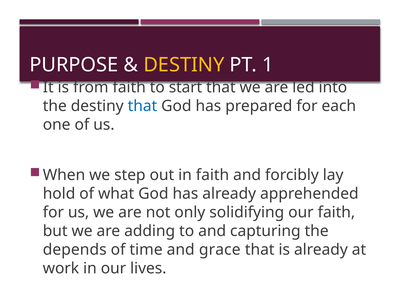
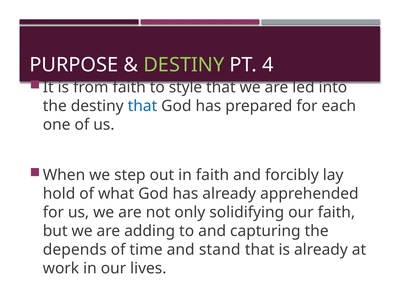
DESTINY at (184, 65) colour: yellow -> light green
1: 1 -> 4
start: start -> style
grace: grace -> stand
